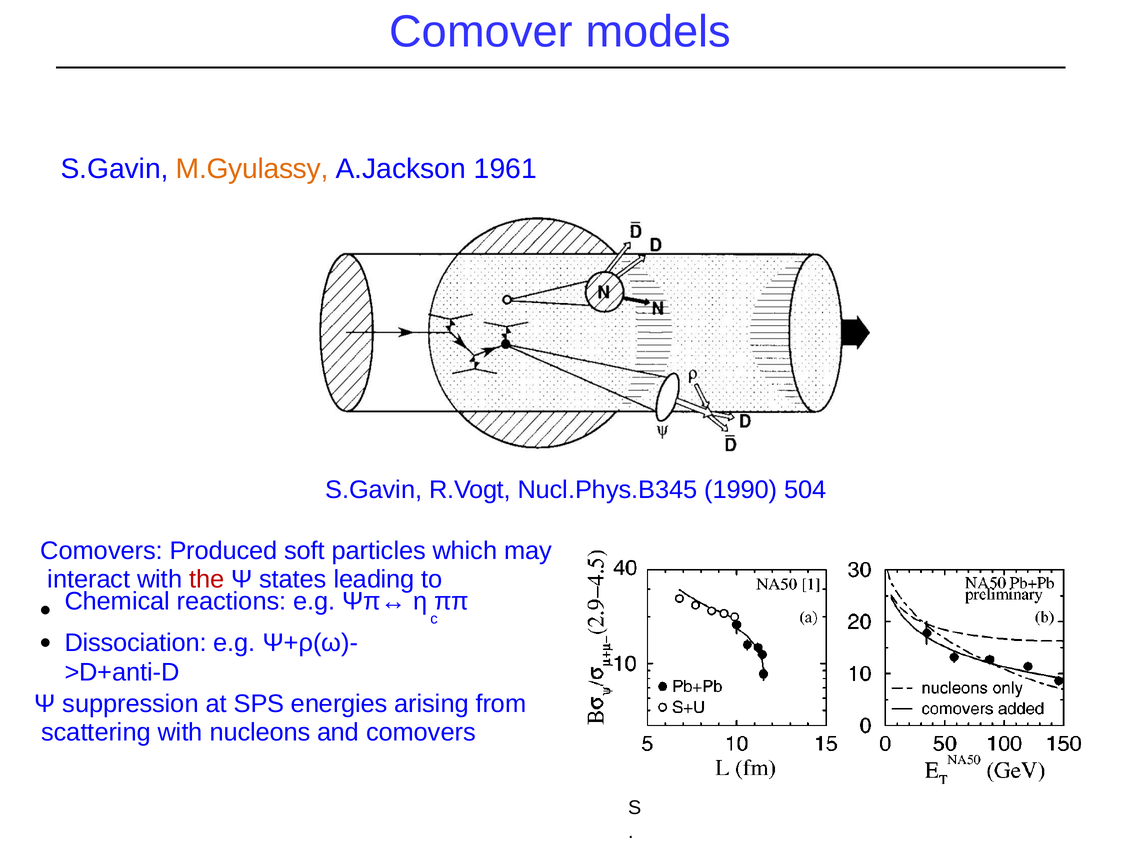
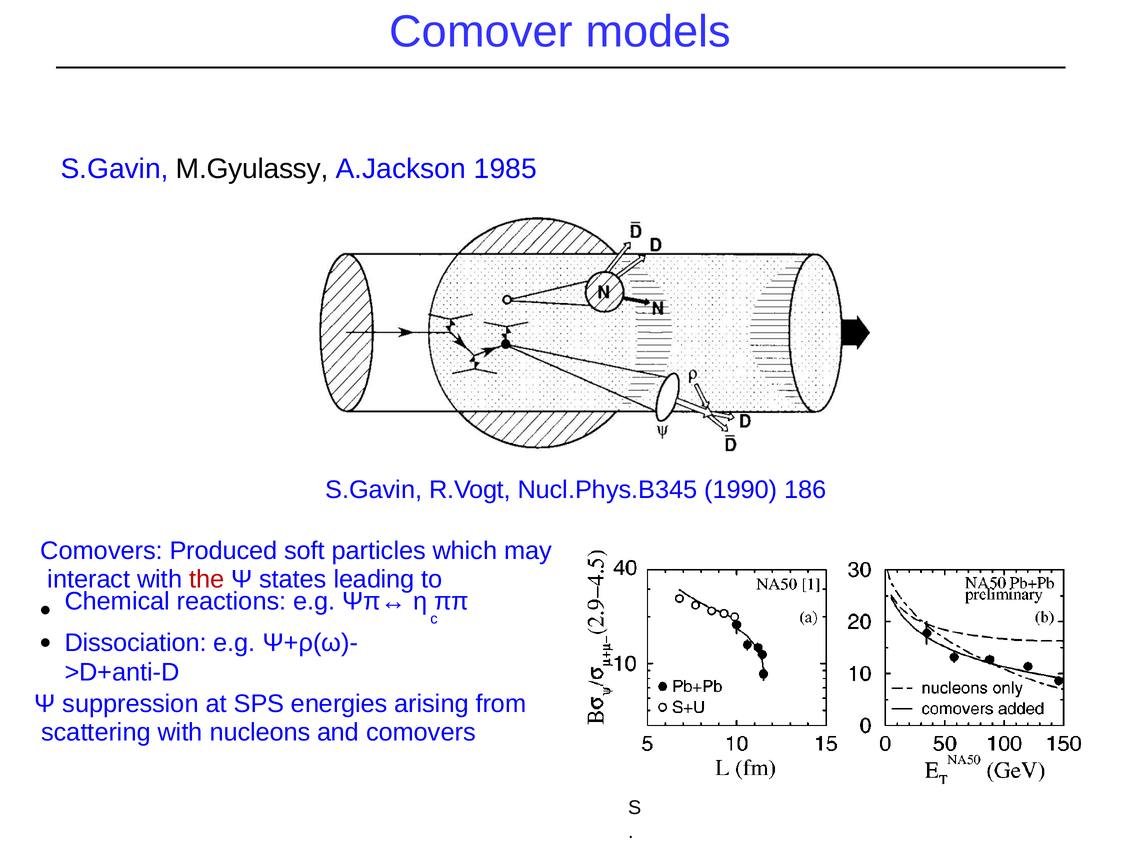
M.Gyulassy colour: orange -> black
1961: 1961 -> 1985
504: 504 -> 186
